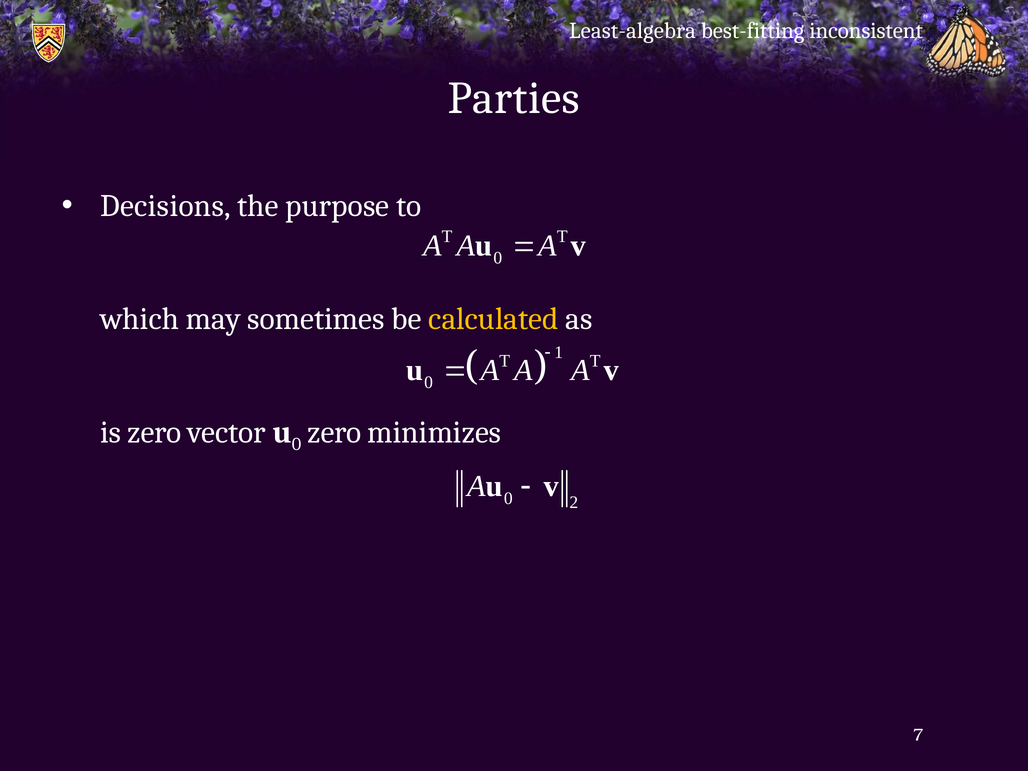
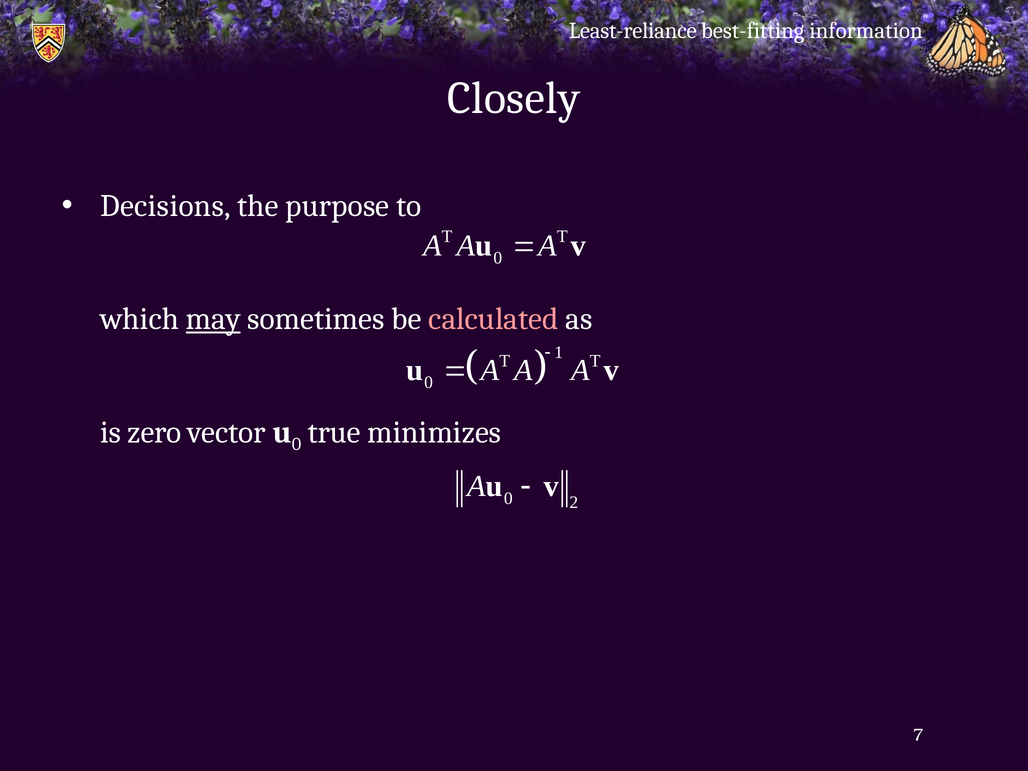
Least-algebra: Least-algebra -> Least-reliance
inconsistent: inconsistent -> information
Parties: Parties -> Closely
may underline: none -> present
calculated colour: yellow -> pink
zero at (334, 432): zero -> true
